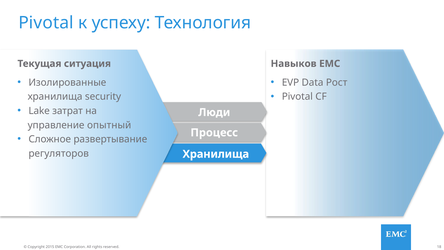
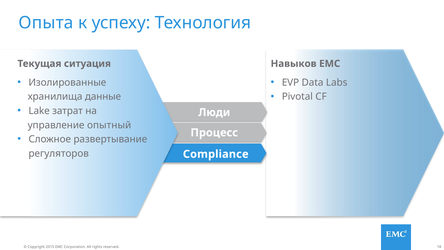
Pivotal at (46, 23): Pivotal -> Опыта
Рост: Рост -> Labs
security: security -> данные
Хранилища at (216, 154): Хранилища -> Compliance
